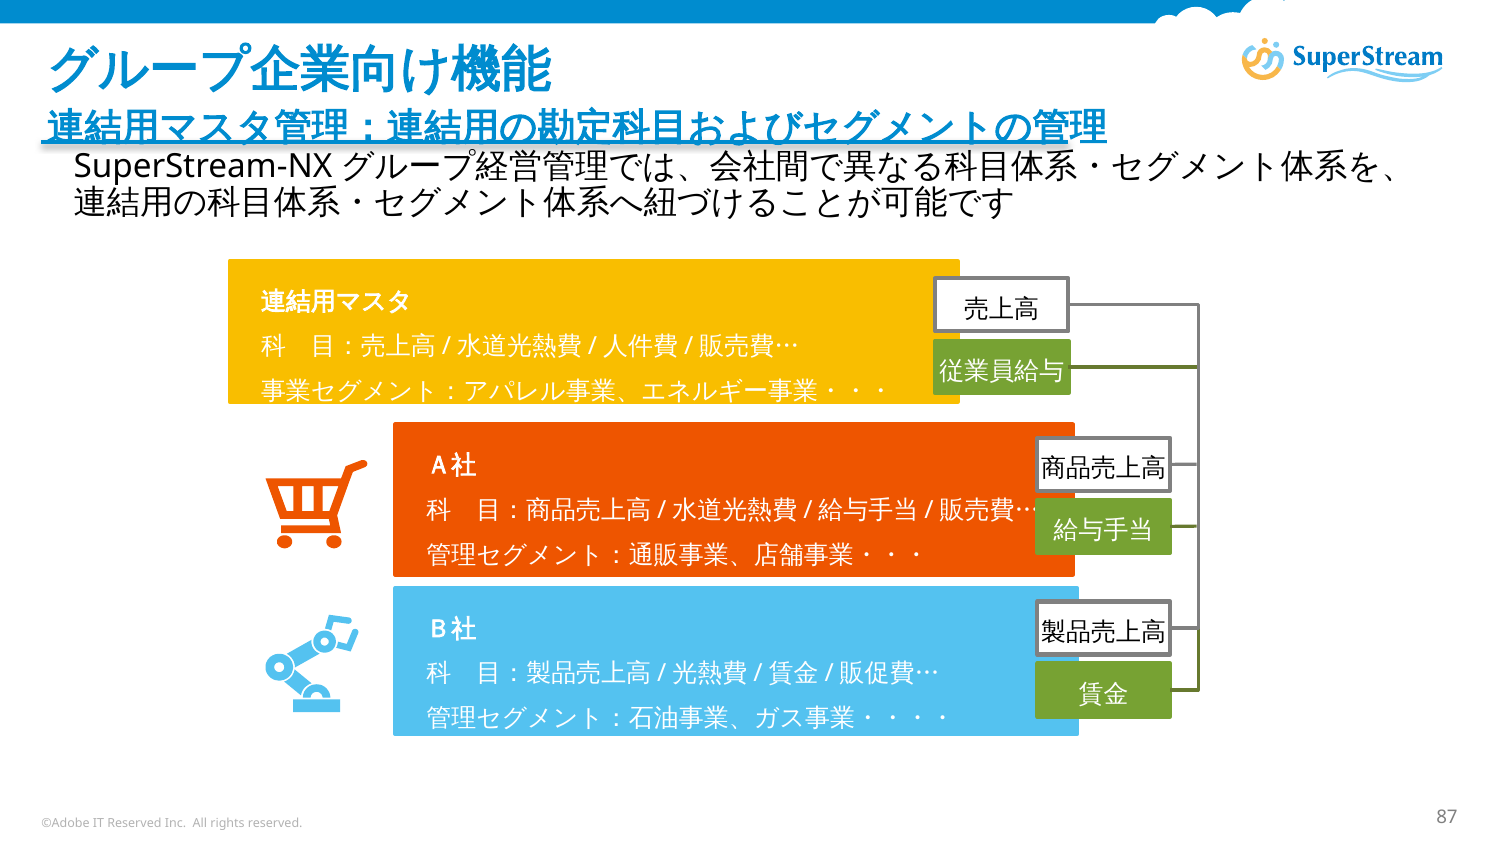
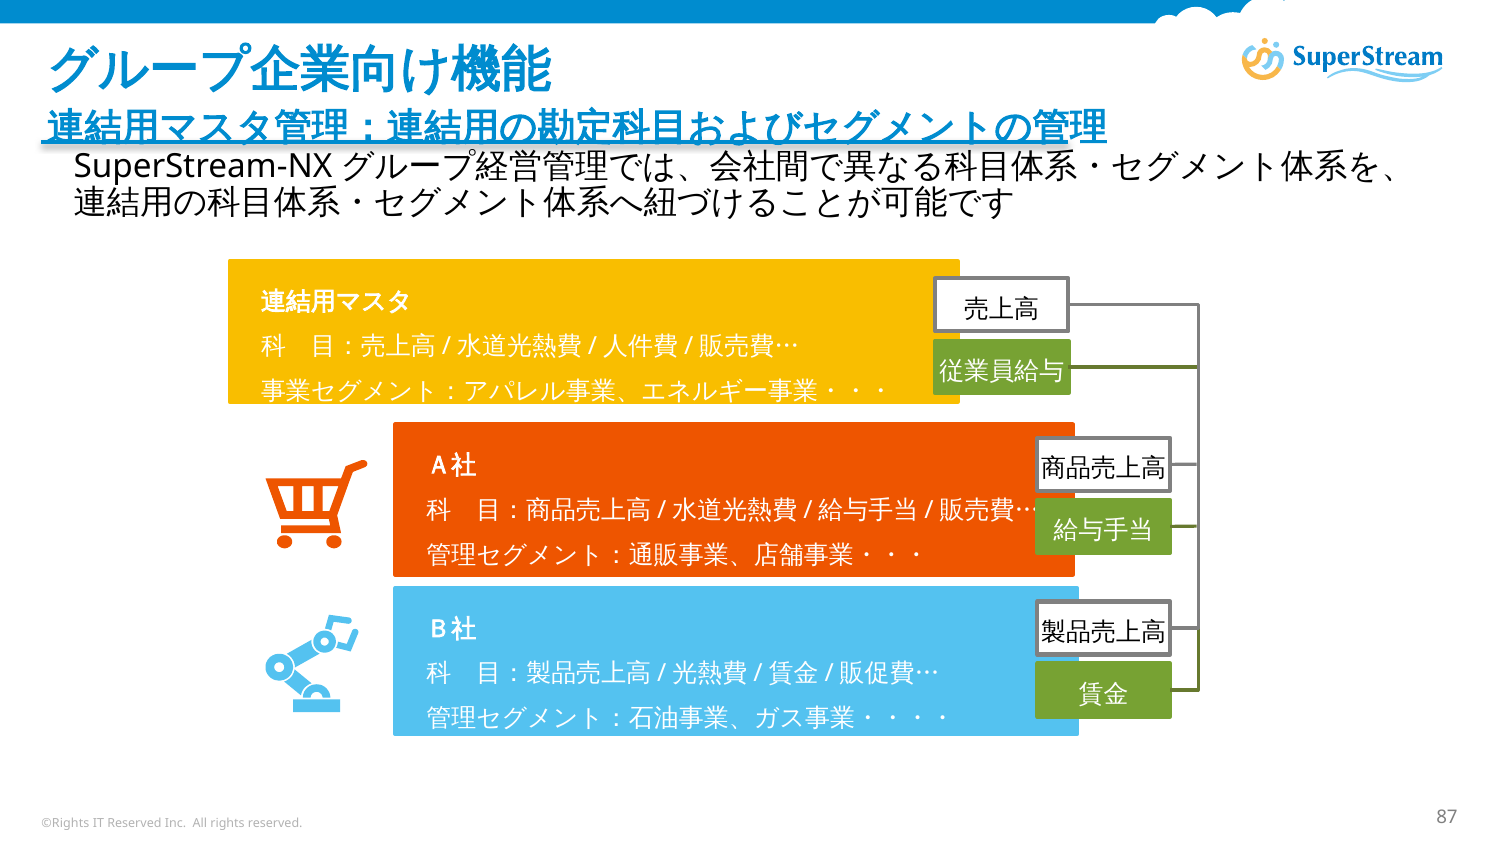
©Adobe: ©Adobe -> ©Rights
